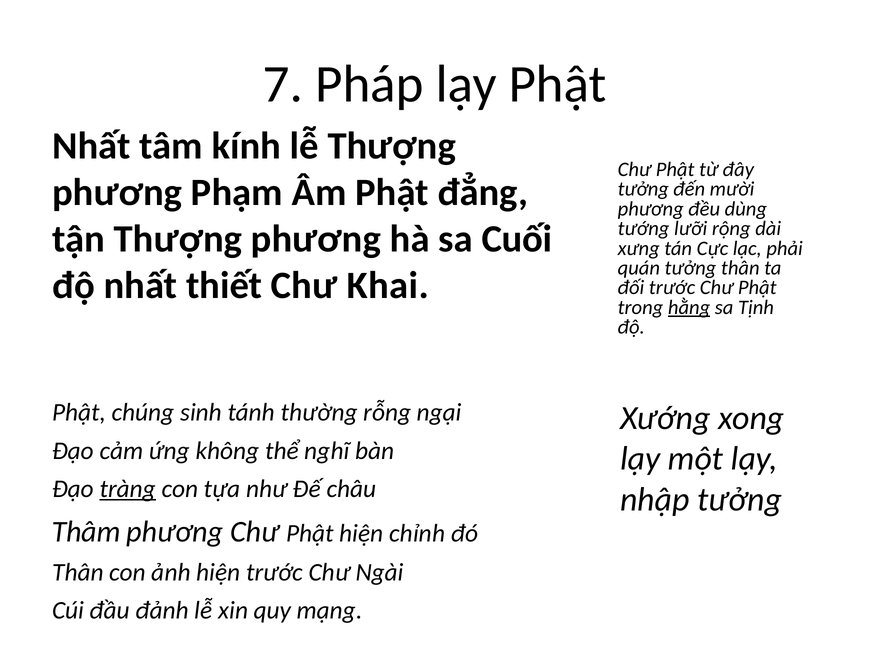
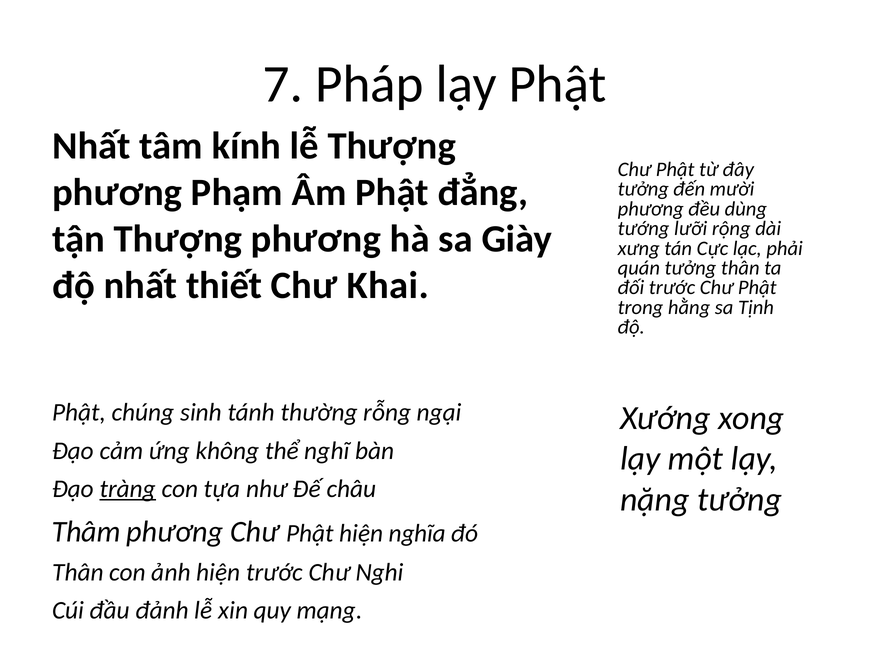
Cuối: Cuối -> Giày
hằng underline: present -> none
nhập: nhập -> nặng
chỉnh: chỉnh -> nghĩa
Ngài: Ngài -> Nghi
